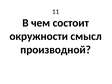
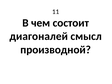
окружности: окружности -> диагоналей
